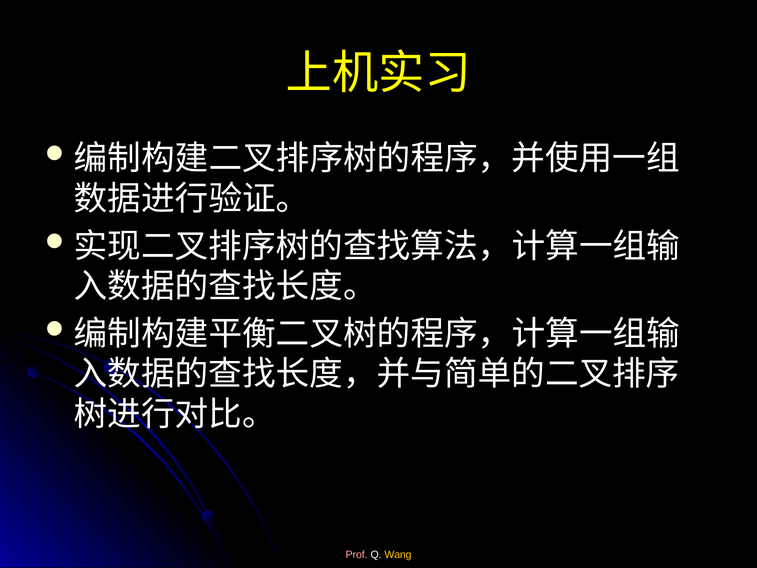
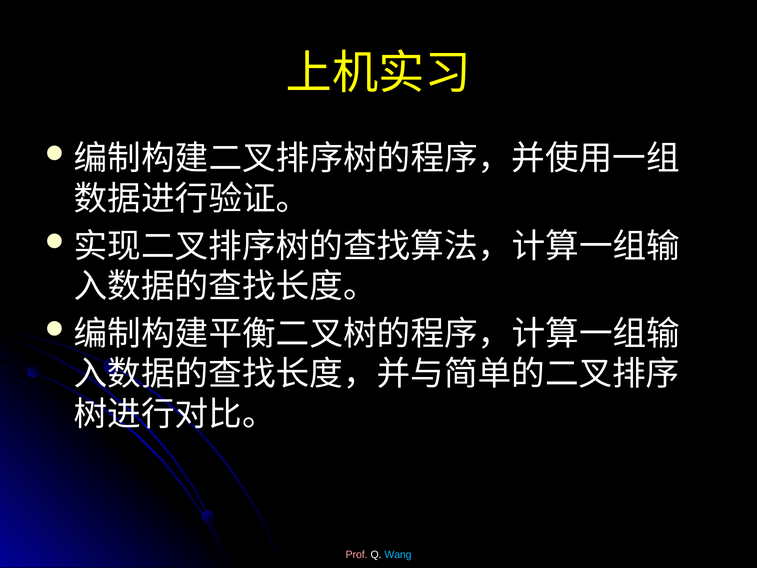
Wang colour: yellow -> light blue
